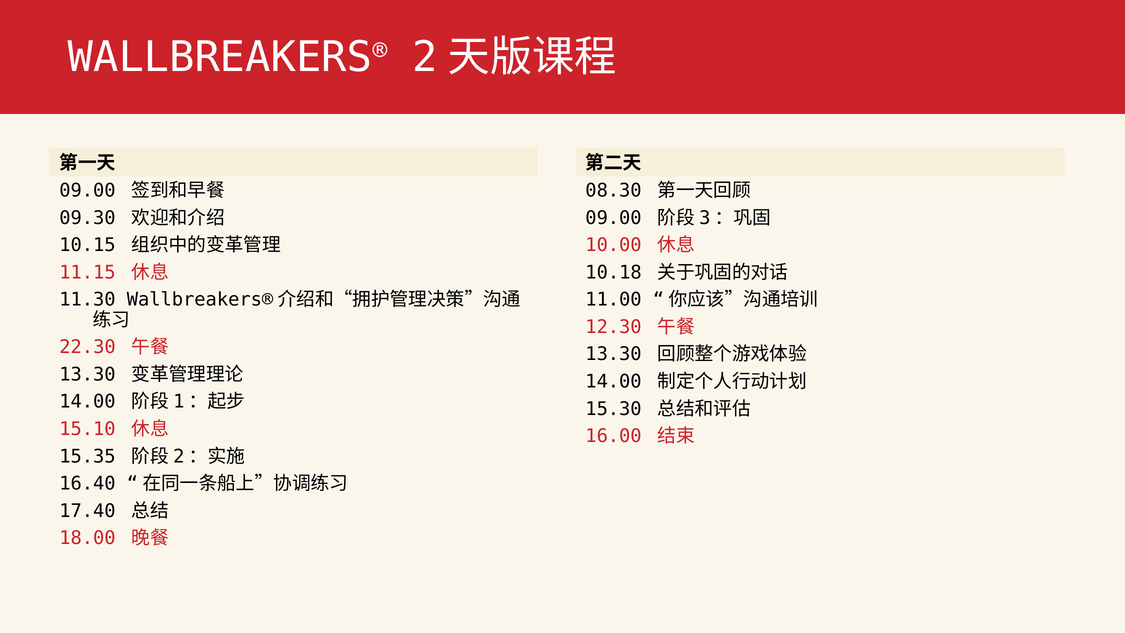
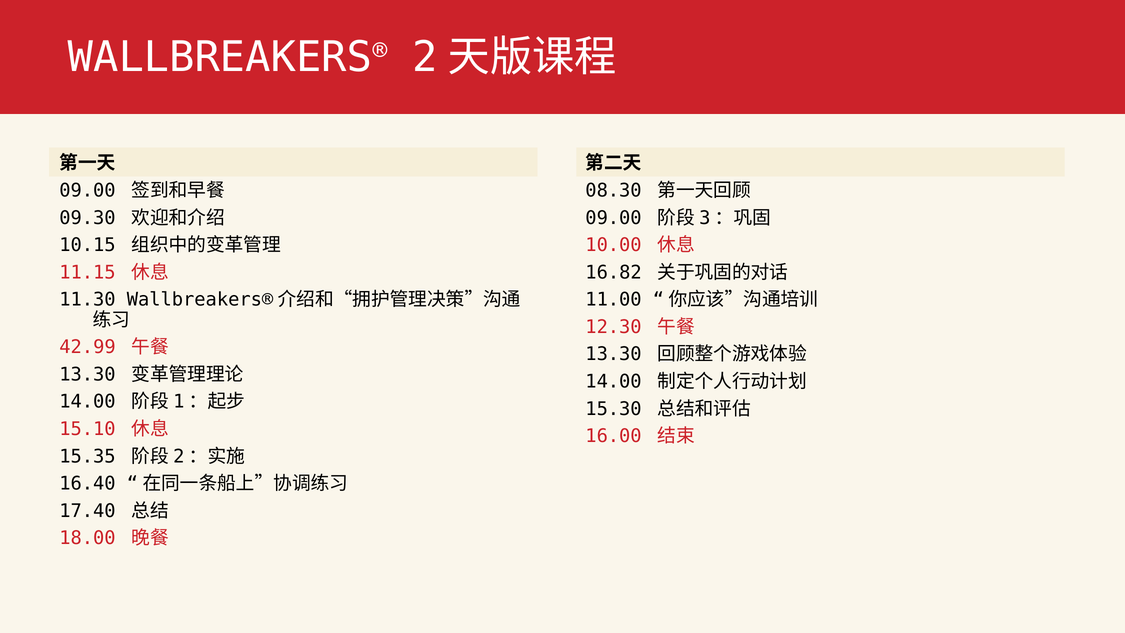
10.18: 10.18 -> 16.82
22.30: 22.30 -> 42.99
